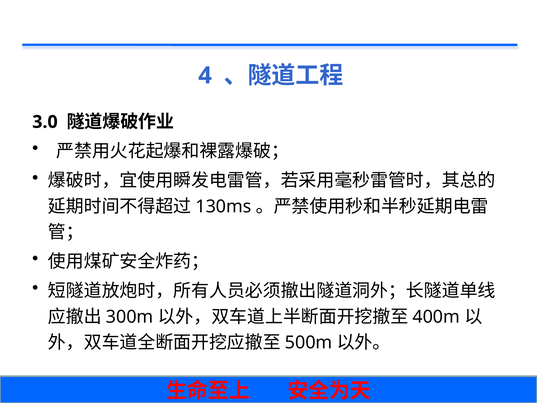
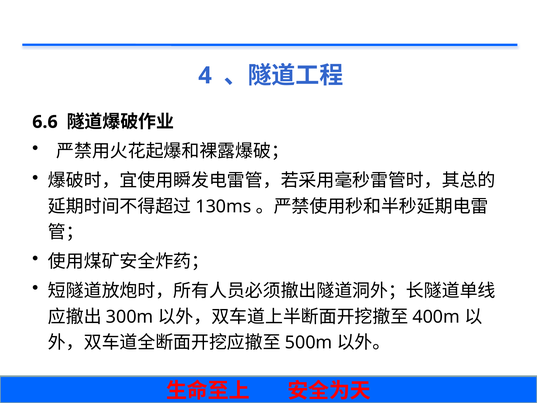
3.0: 3.0 -> 6.6
